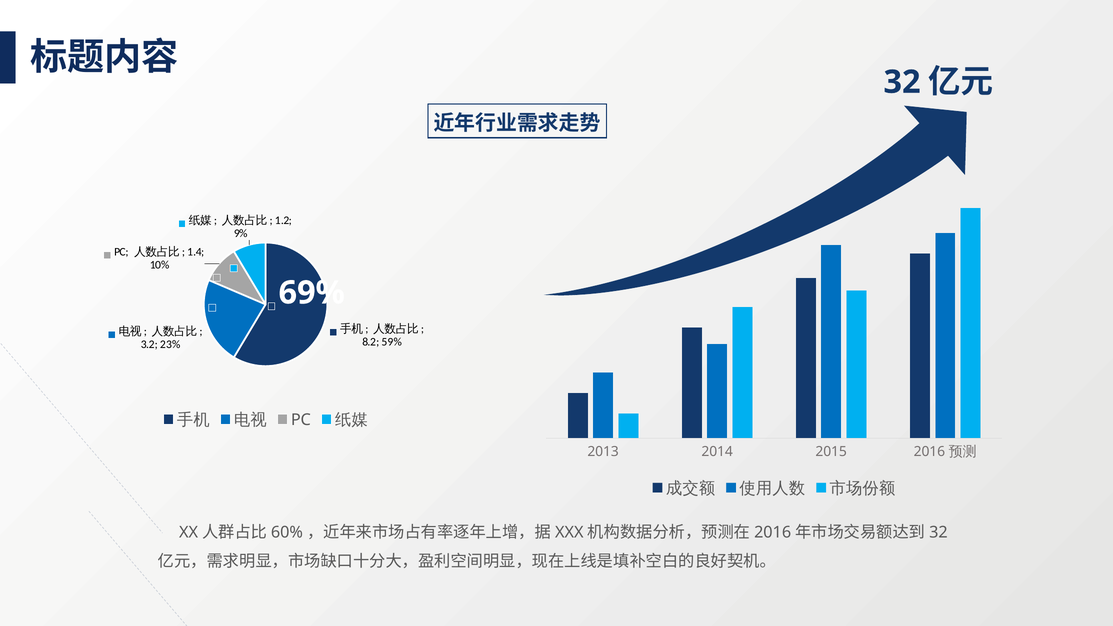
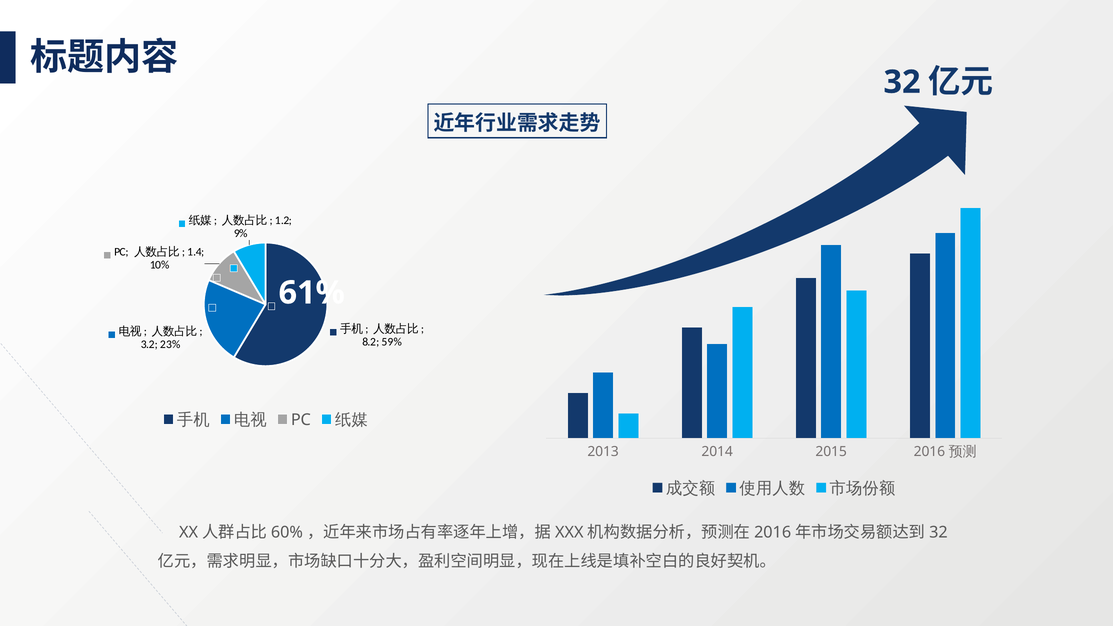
69%: 69% -> 61%
